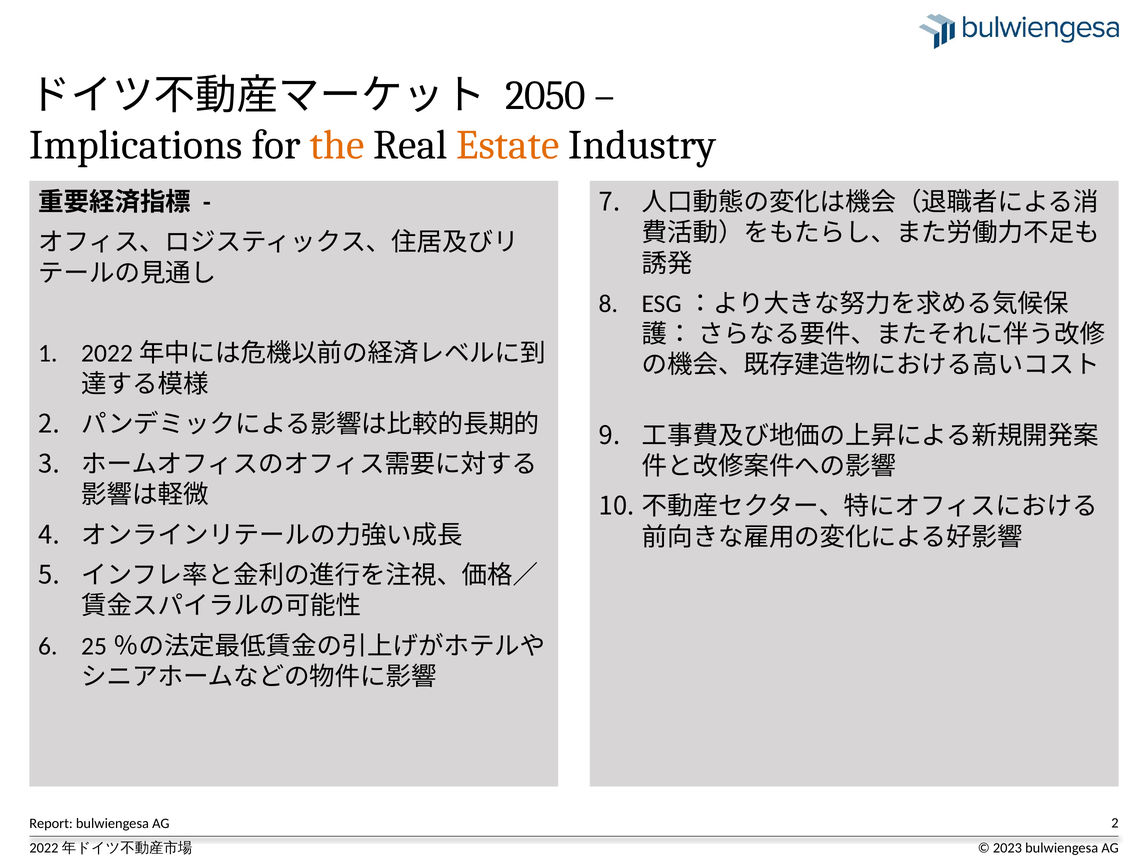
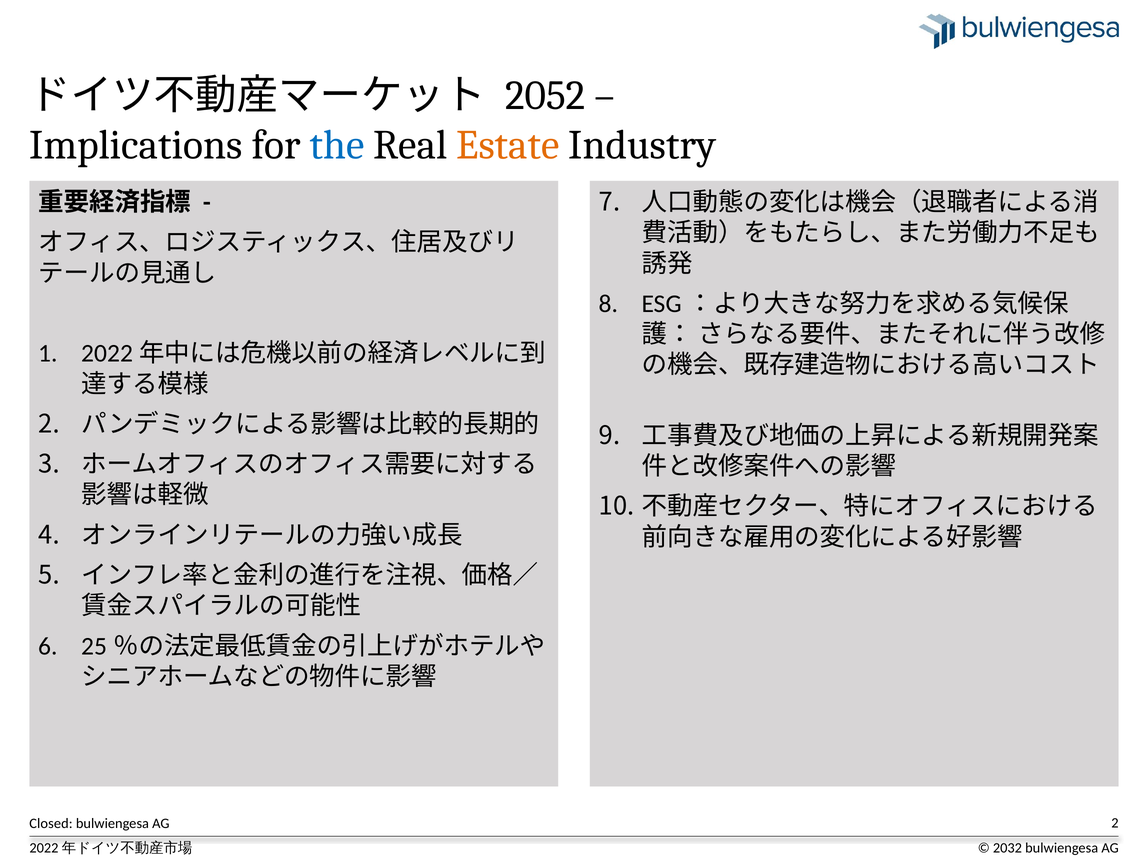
2050: 2050 -> 2052
the colour: orange -> blue
Report: Report -> Closed
2023: 2023 -> 2032
